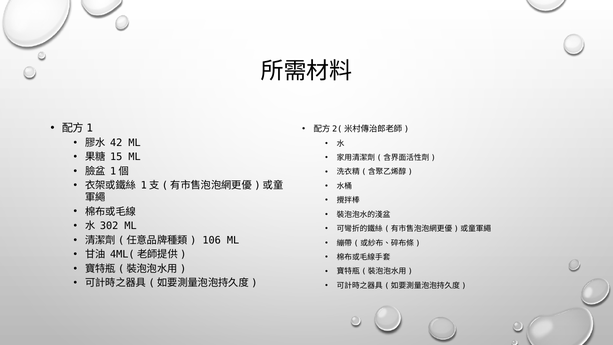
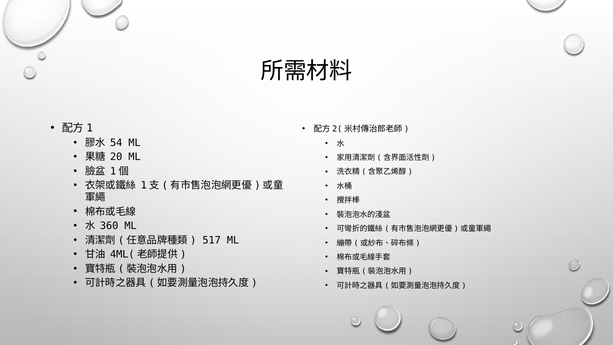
42: 42 -> 54
15: 15 -> 20
302: 302 -> 360
106: 106 -> 517
